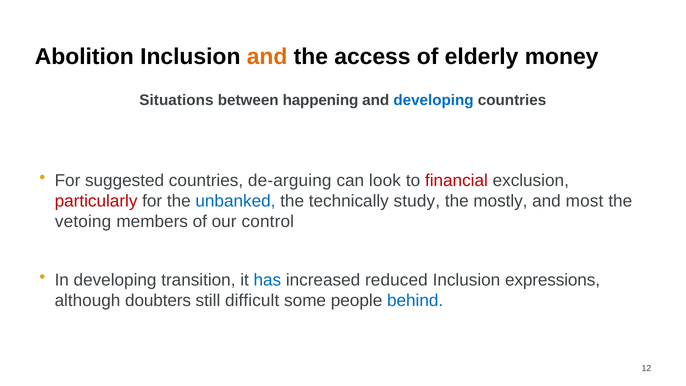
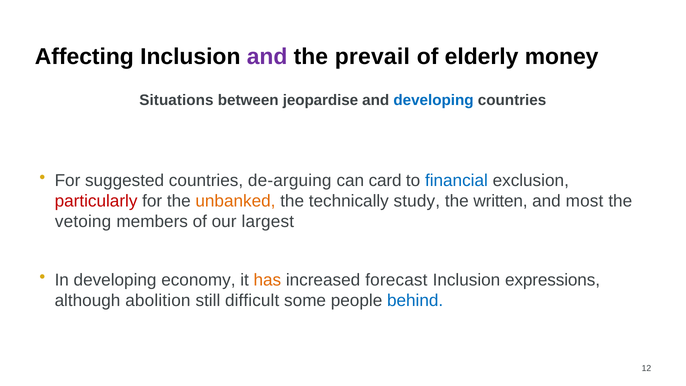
Abolition: Abolition -> Affecting
and at (267, 57) colour: orange -> purple
access: access -> prevail
happening: happening -> jeopardise
look: look -> card
financial colour: red -> blue
unbanked colour: blue -> orange
mostly: mostly -> written
control: control -> largest
transition: transition -> economy
has colour: blue -> orange
reduced: reduced -> forecast
doubters: doubters -> abolition
